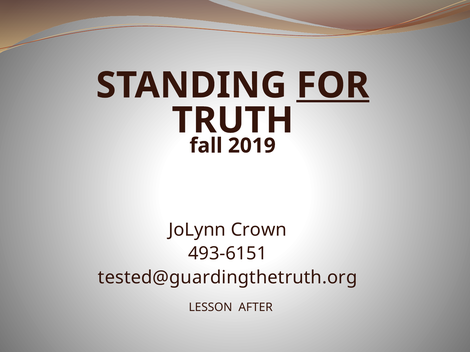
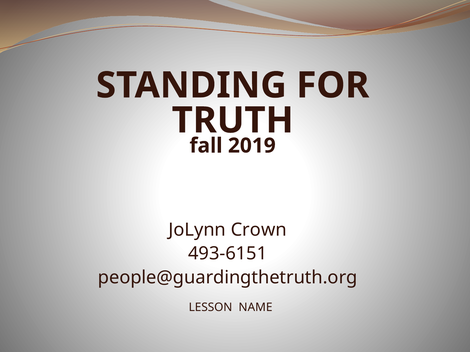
FOR underline: present -> none
tested@guardingthetruth.org: tested@guardingthetruth.org -> people@guardingthetruth.org
AFTER: AFTER -> NAME
